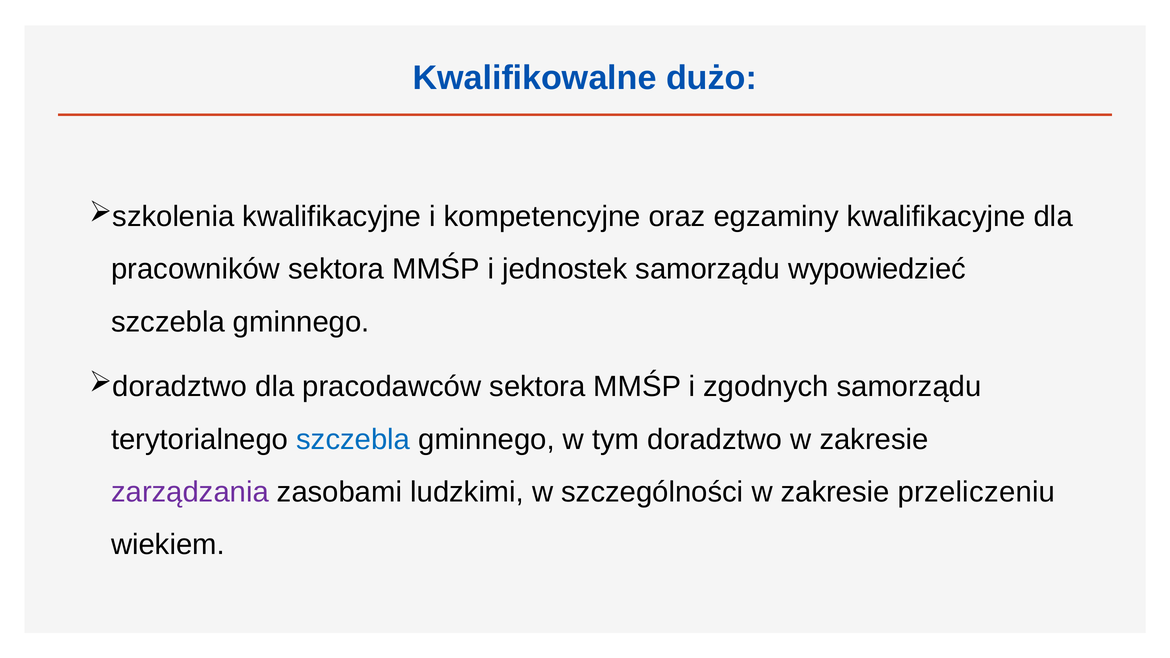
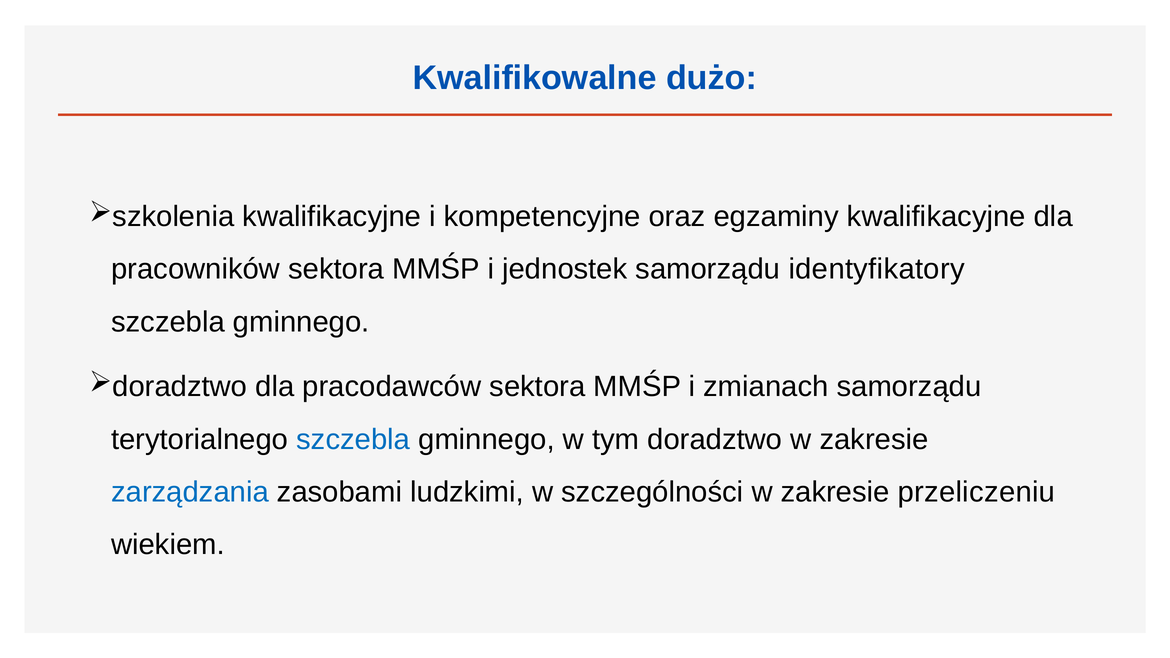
wypowiedzieć: wypowiedzieć -> identyfikatory
zgodnych: zgodnych -> zmianach
zarządzania colour: purple -> blue
